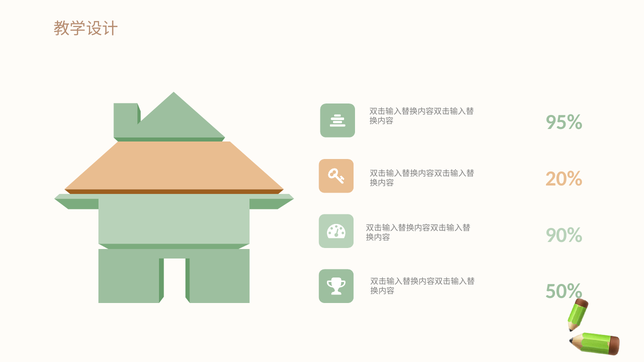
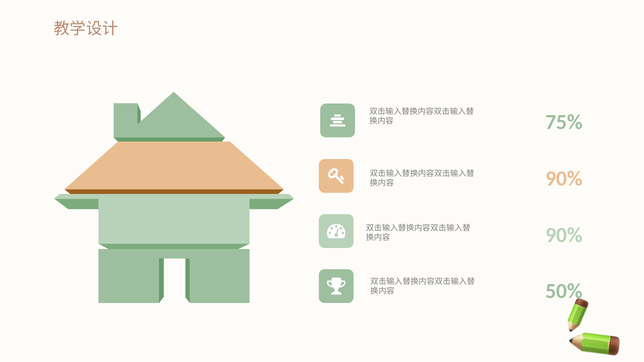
95%: 95% -> 75%
20% at (564, 179): 20% -> 90%
